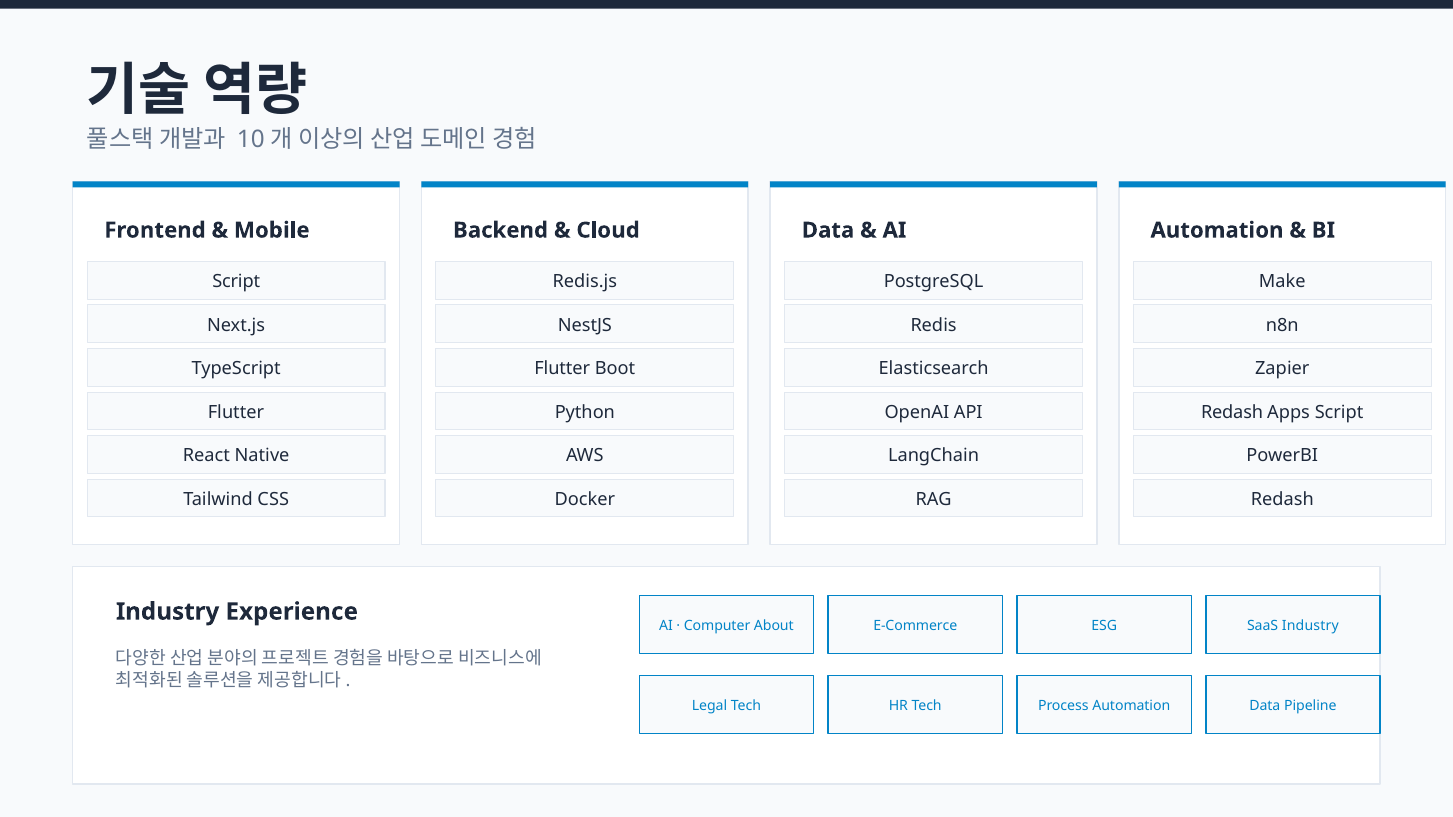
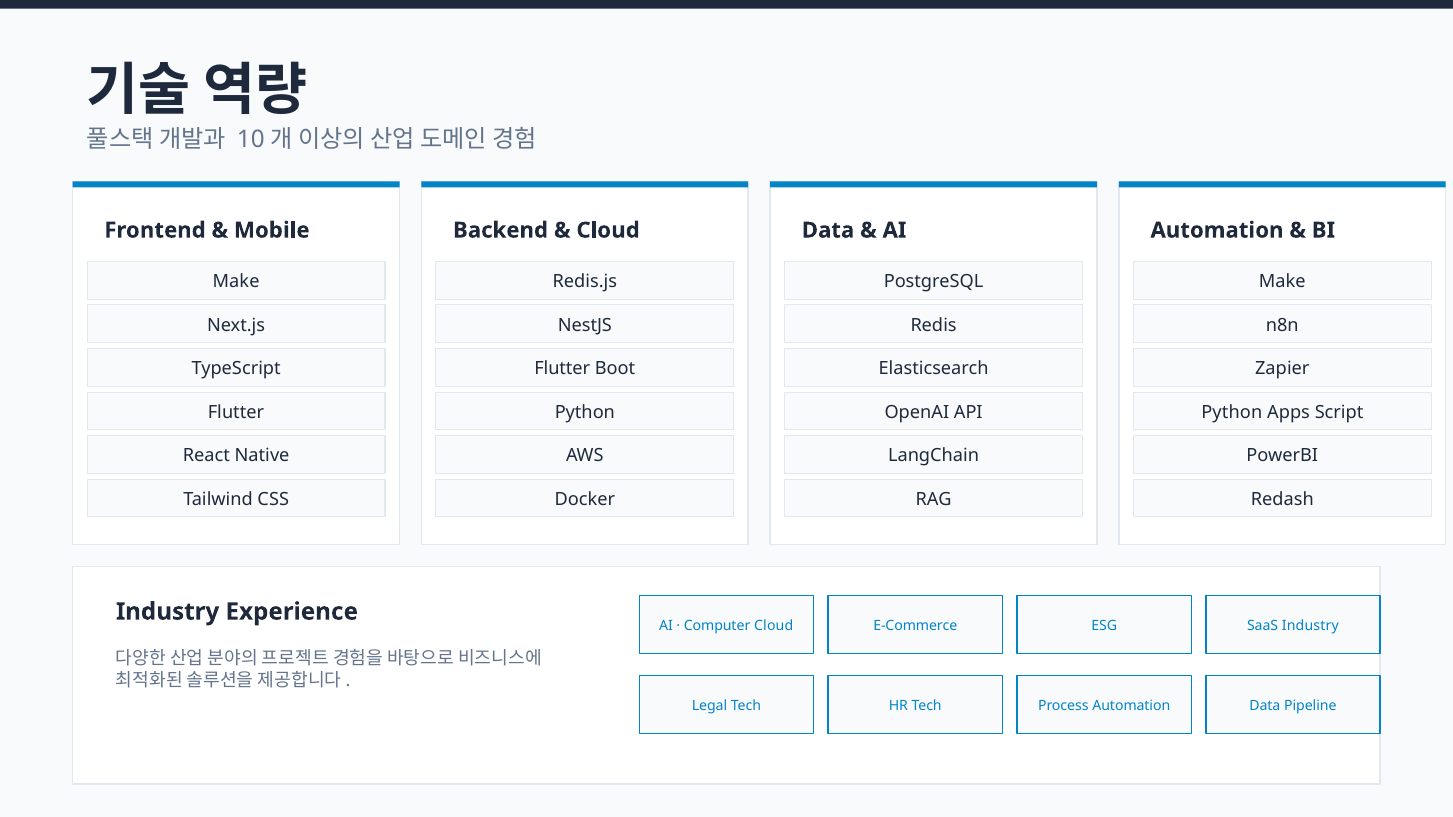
Script at (236, 282): Script -> Make
Redash at (1232, 412): Redash -> Python
Computer About: About -> Cloud
